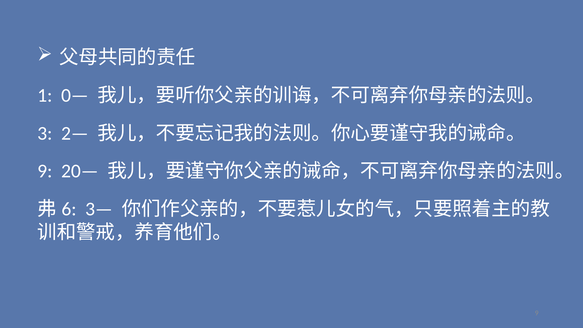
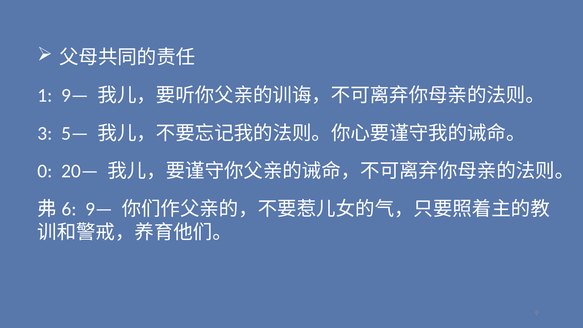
1 0—: 0— -> 9—
2—: 2— -> 5—
9 at (45, 171): 9 -> 0
3— at (99, 209): 3— -> 9—
